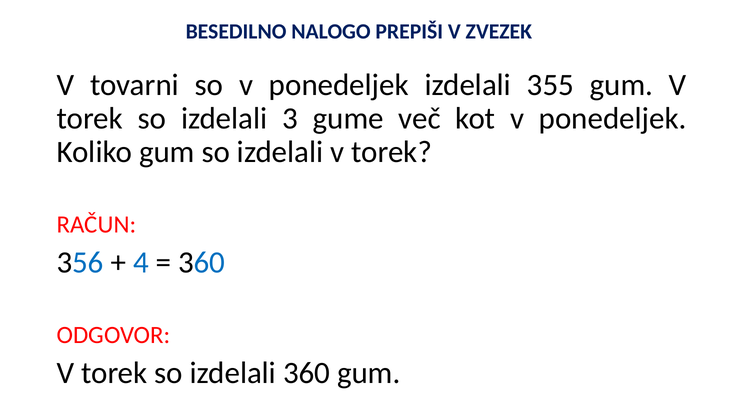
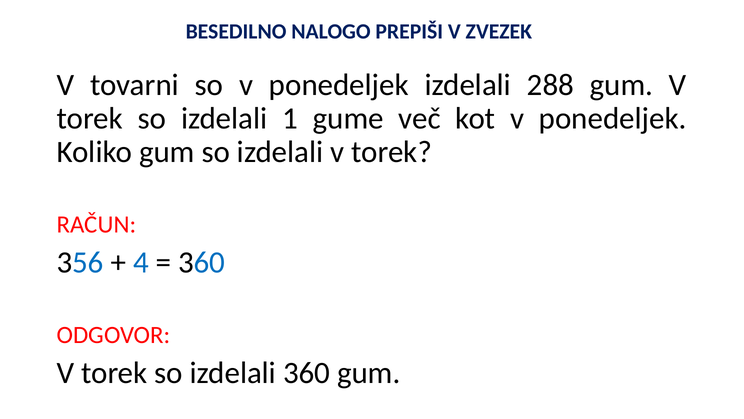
355: 355 -> 288
3: 3 -> 1
